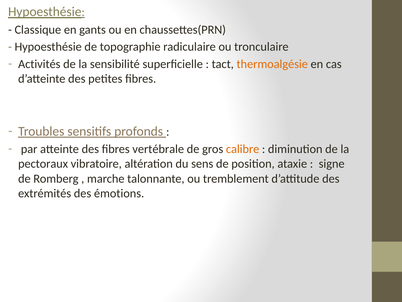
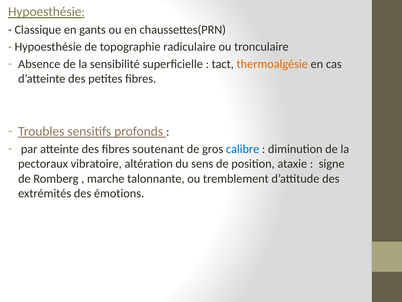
Activités: Activités -> Absence
vertébrale: vertébrale -> soutenant
calibre colour: orange -> blue
